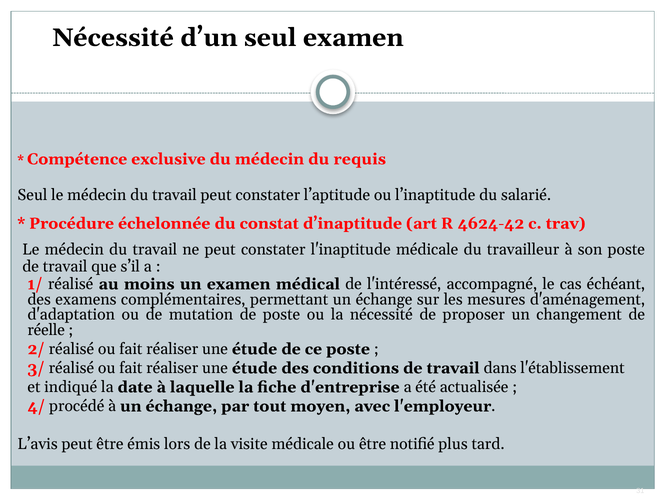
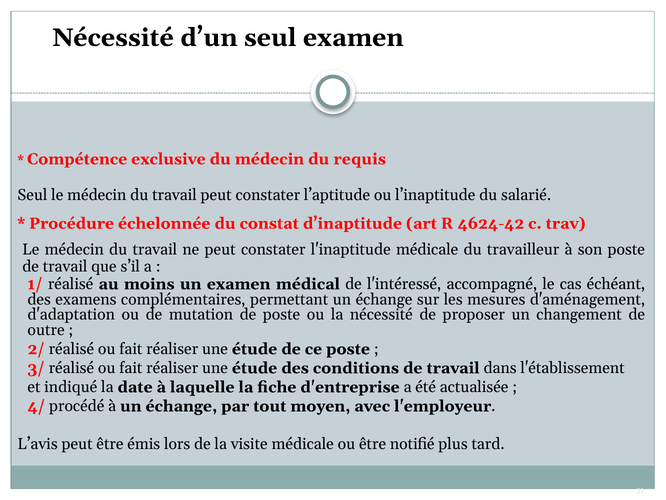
réelle: réelle -> outre
